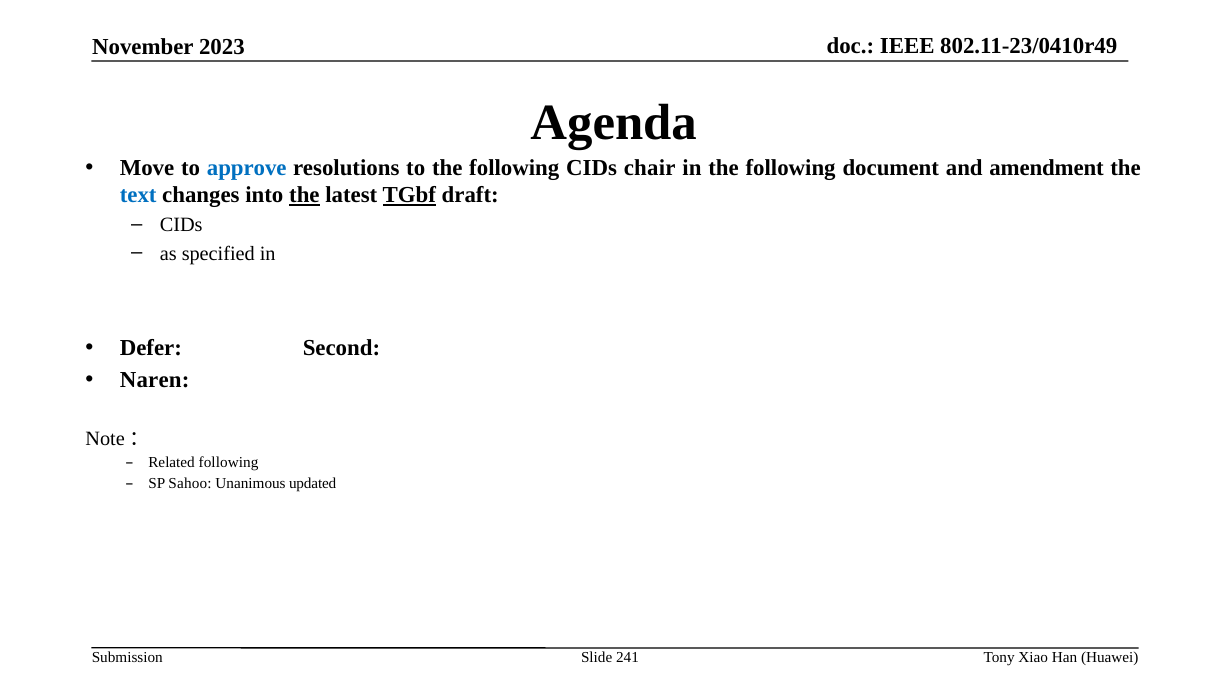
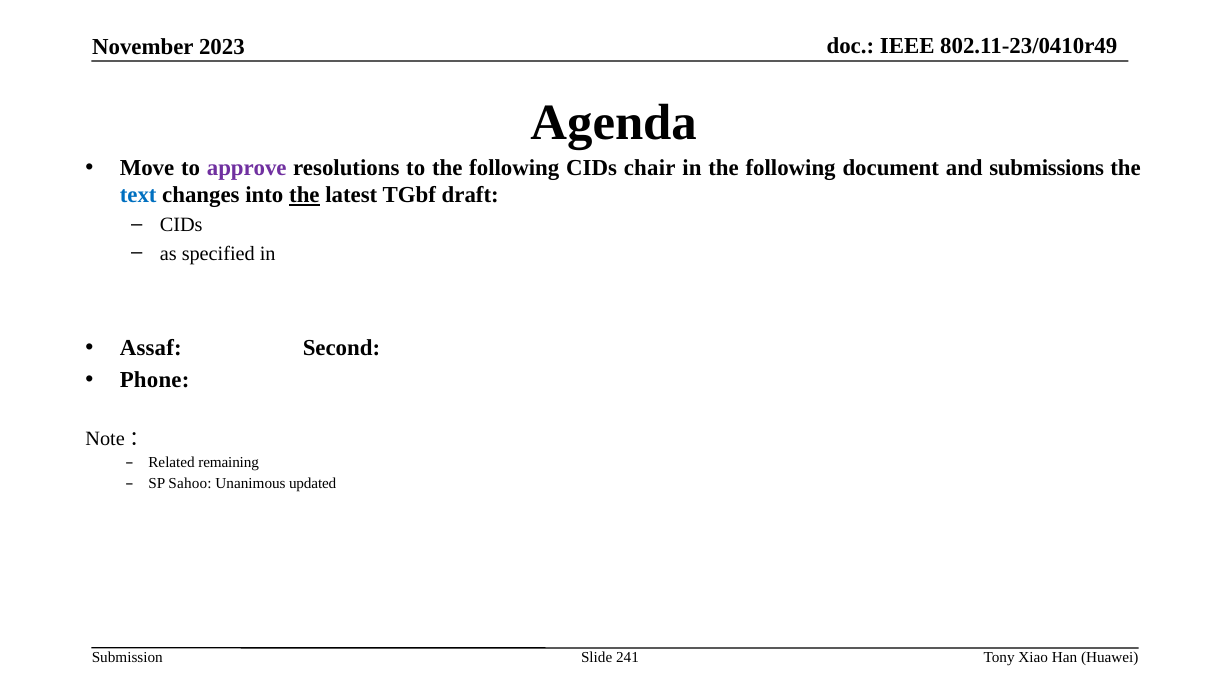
approve colour: blue -> purple
amendment: amendment -> submissions
TGbf underline: present -> none
Defer: Defer -> Assaf
Naren: Naren -> Phone
Related following: following -> remaining
